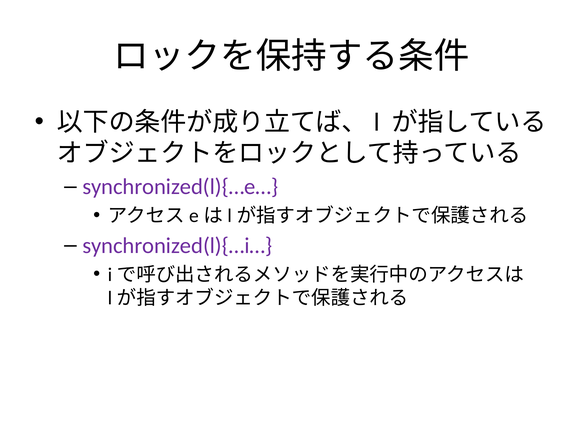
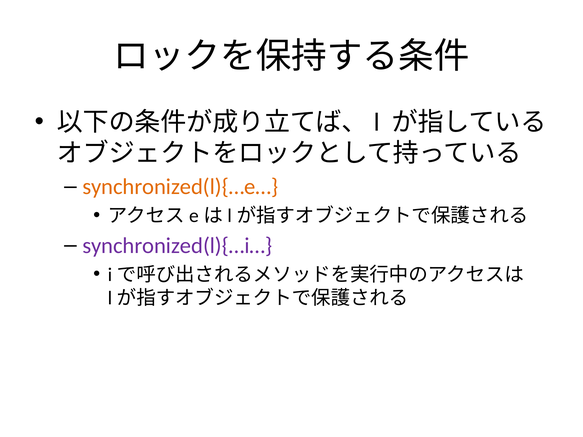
synchronized(l){…e… colour: purple -> orange
